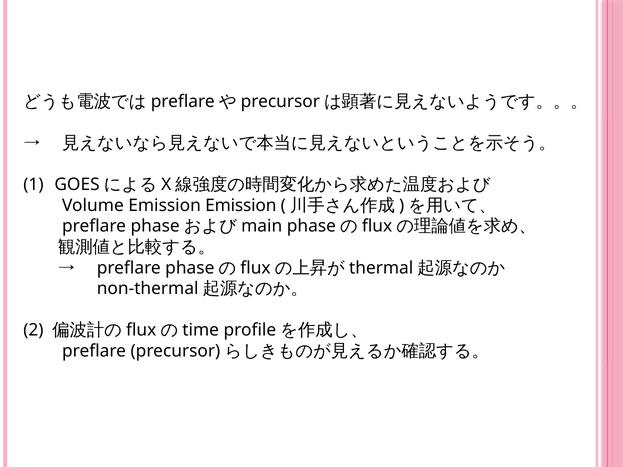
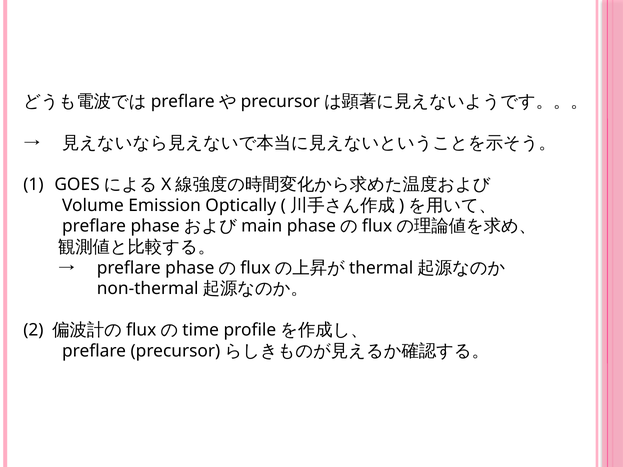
Emission Emission: Emission -> Optically
